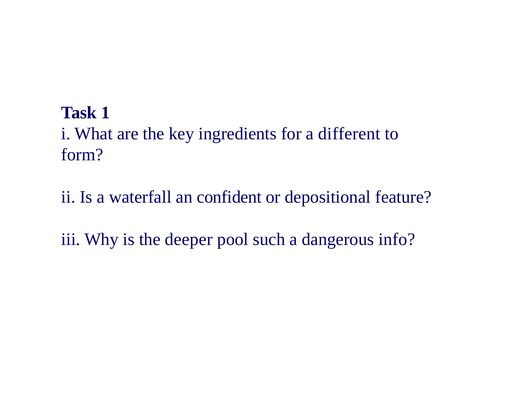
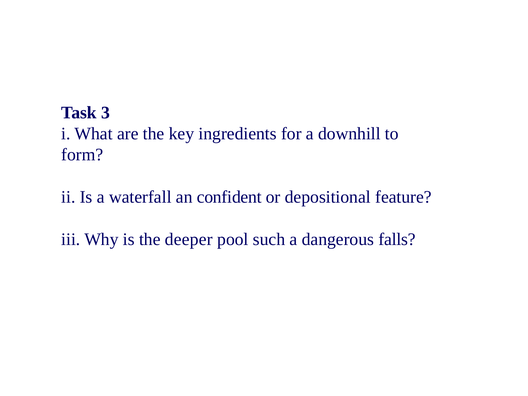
1: 1 -> 3
different: different -> downhill
info: info -> falls
